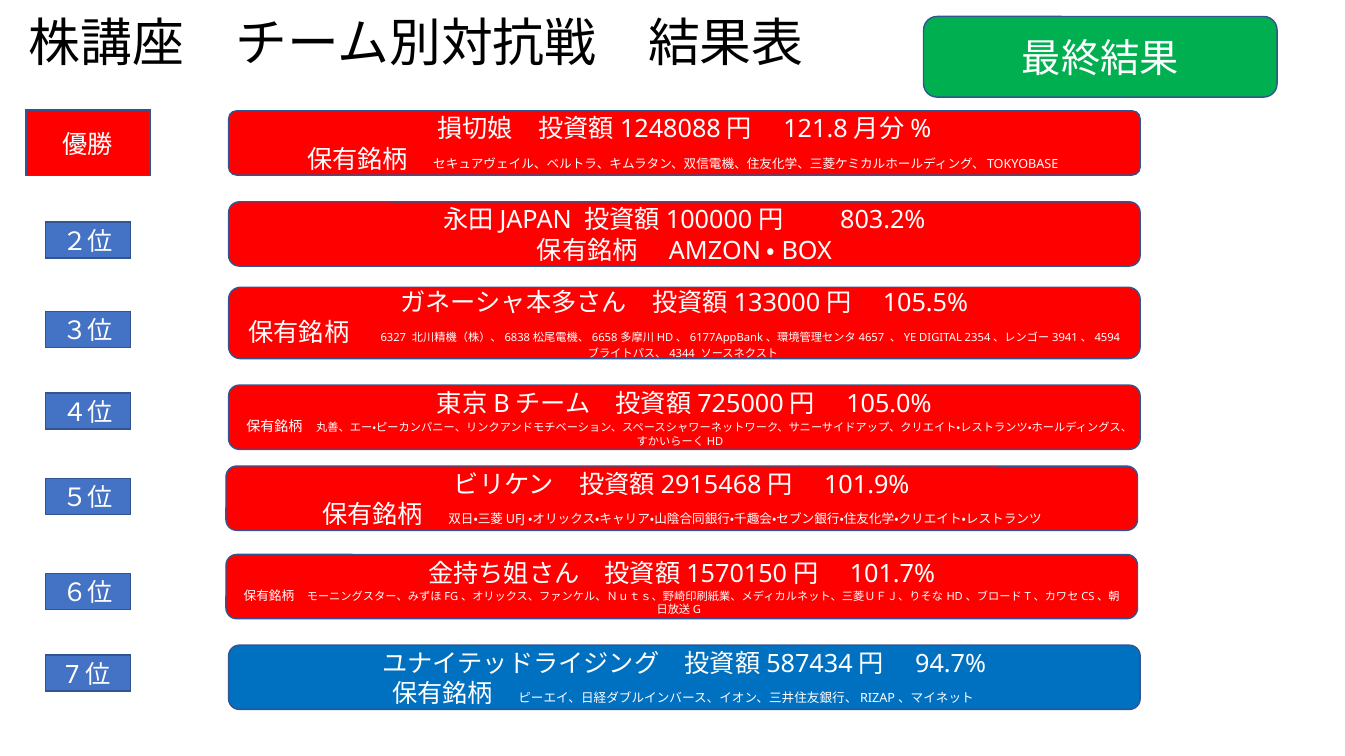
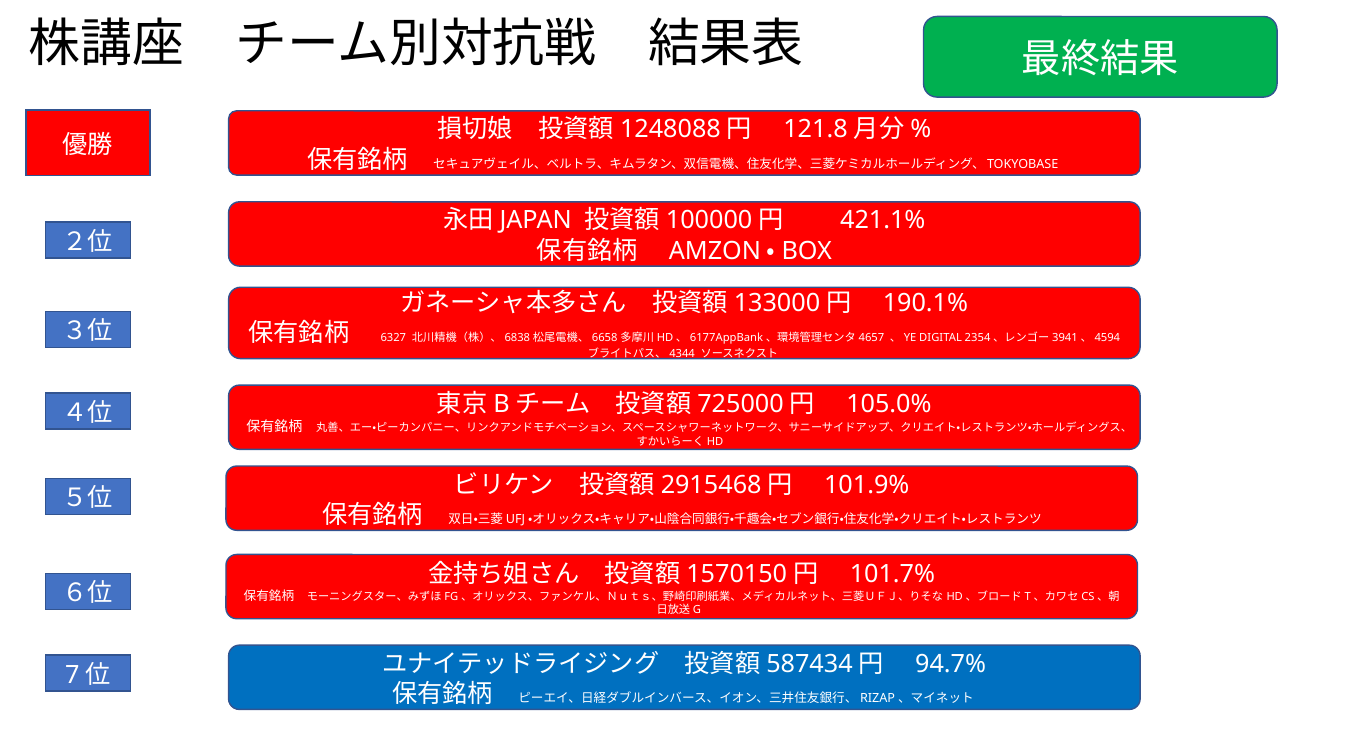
803.2%: 803.2% -> 421.1%
105.5%: 105.5% -> 190.1%
